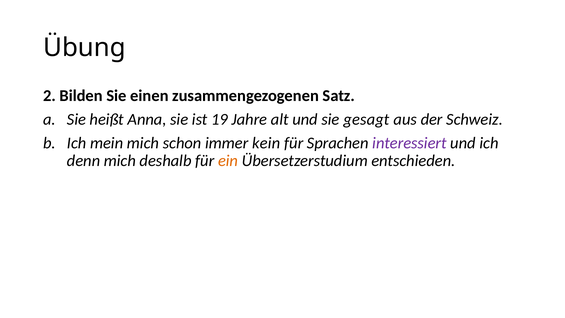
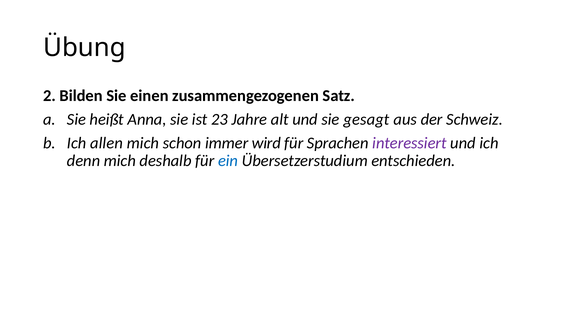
19: 19 -> 23
mein: mein -> allen
kein: kein -> wird
ein colour: orange -> blue
